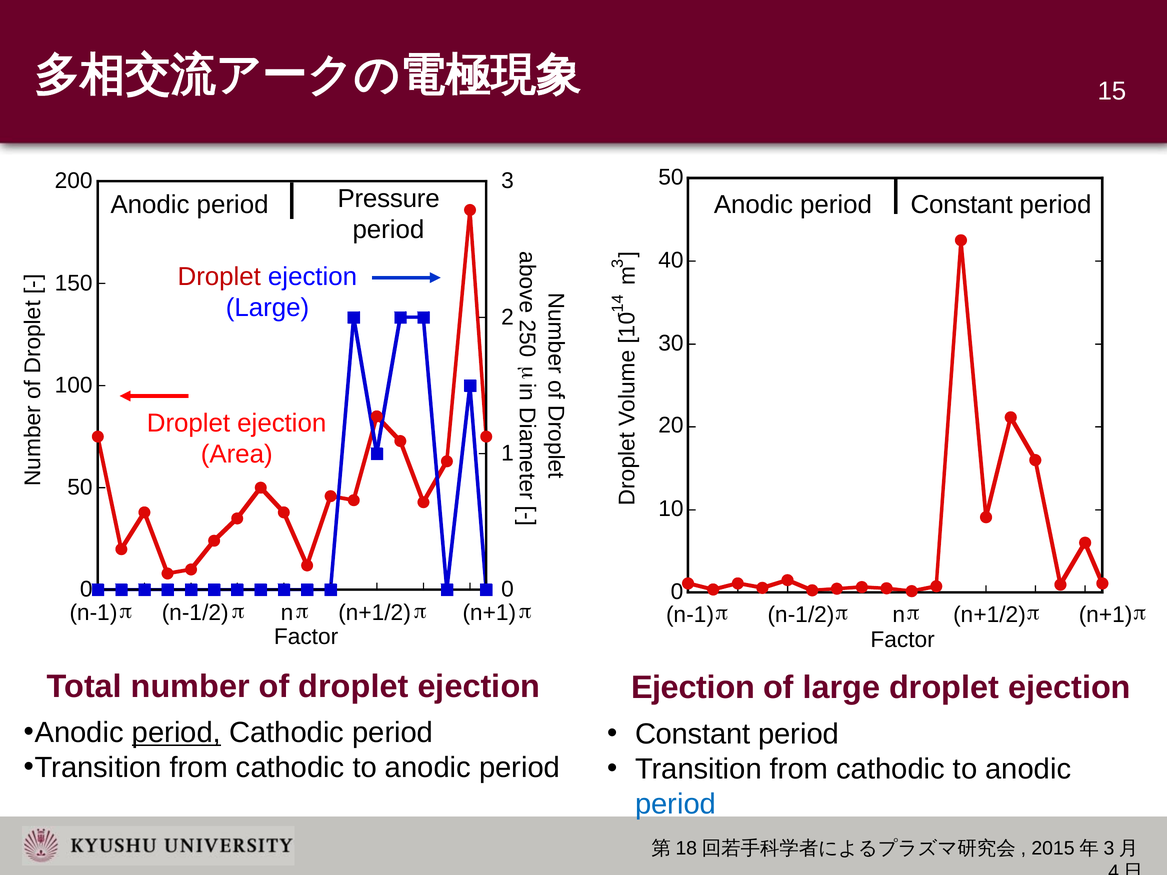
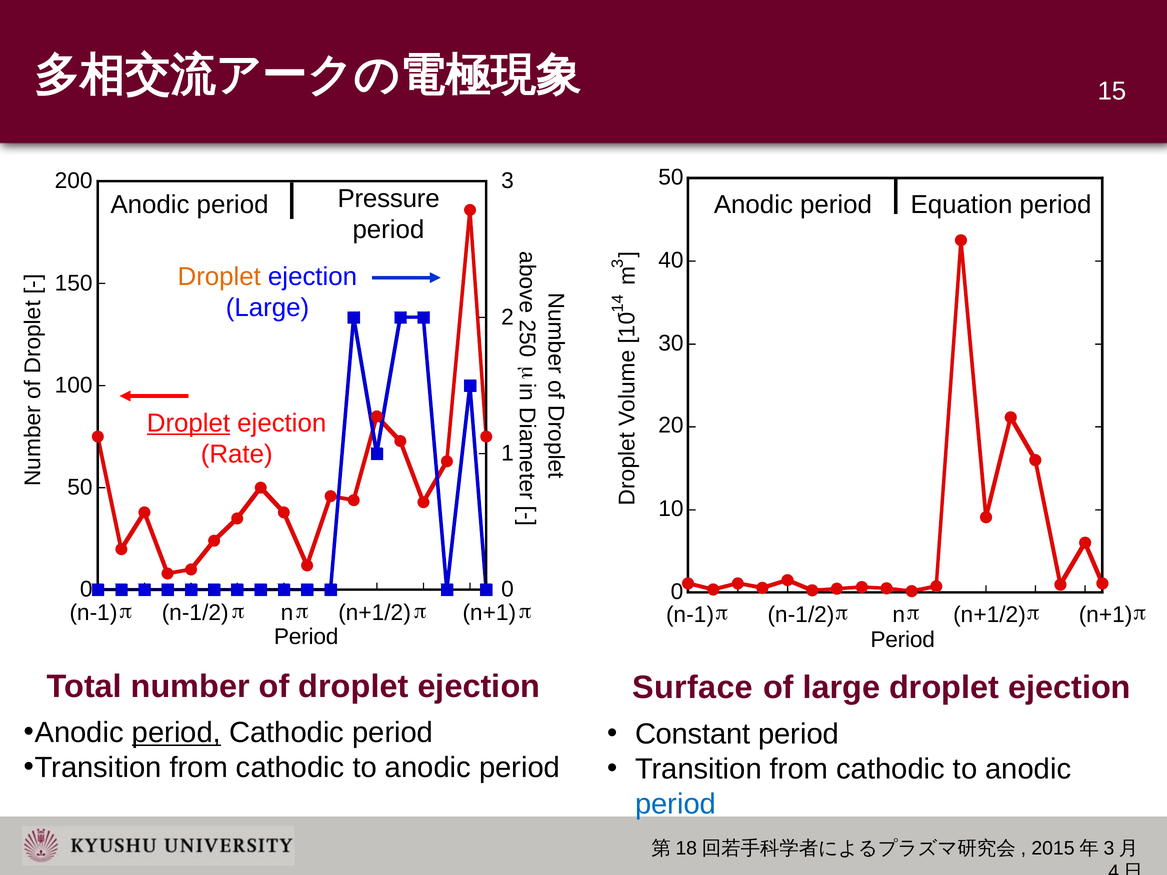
period Constant: Constant -> Equation
Droplet at (219, 277) colour: red -> orange
Droplet at (188, 423) underline: none -> present
Area: Area -> Rate
Factor at (306, 637): Factor -> Period
Factor at (903, 640): Factor -> Period
Ejection at (693, 688): Ejection -> Surface
